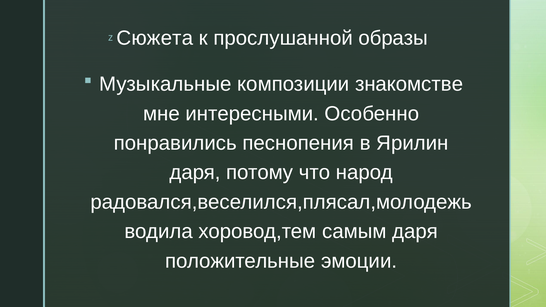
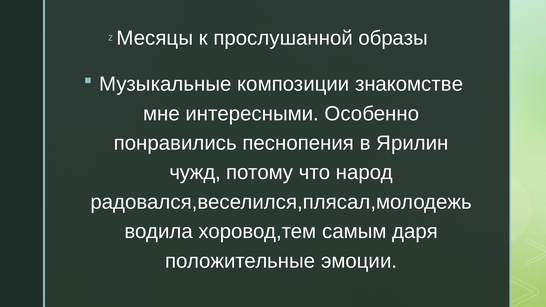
Сюжета: Сюжета -> Месяцы
даря at (195, 173): даря -> чужд
